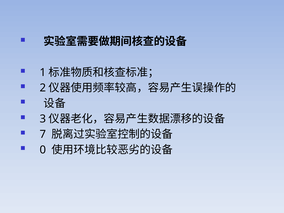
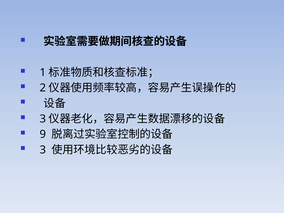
7: 7 -> 9
0 at (43, 150): 0 -> 3
